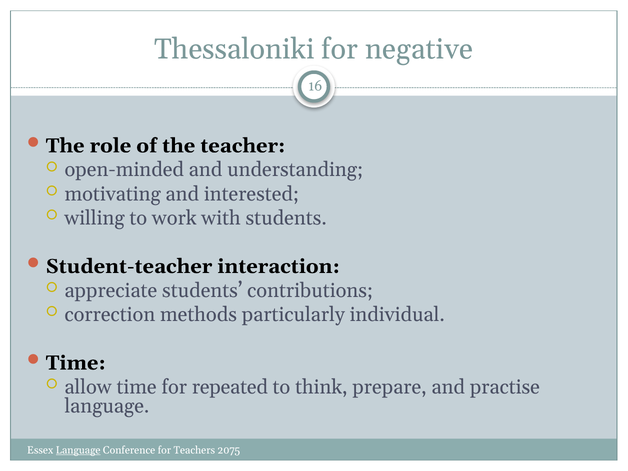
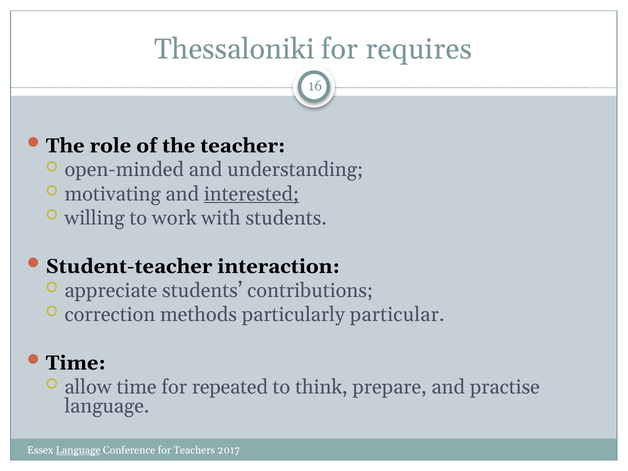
negative: negative -> requires
interested underline: none -> present
individual: individual -> particular
2075: 2075 -> 2017
